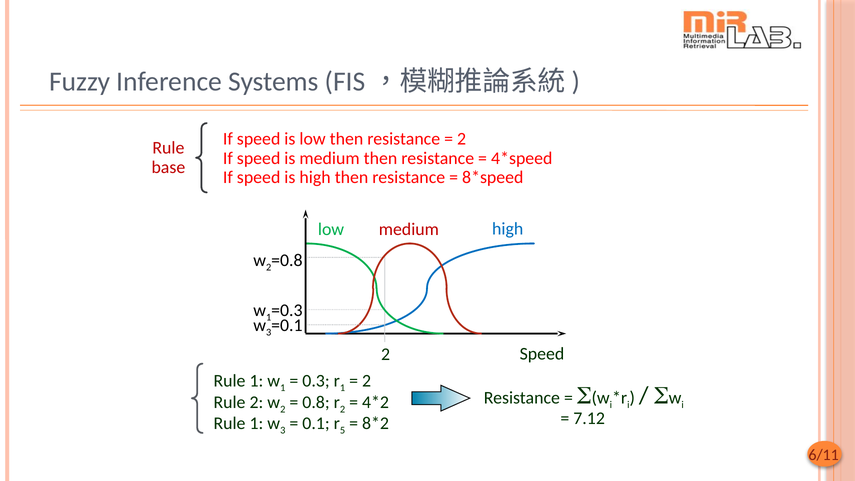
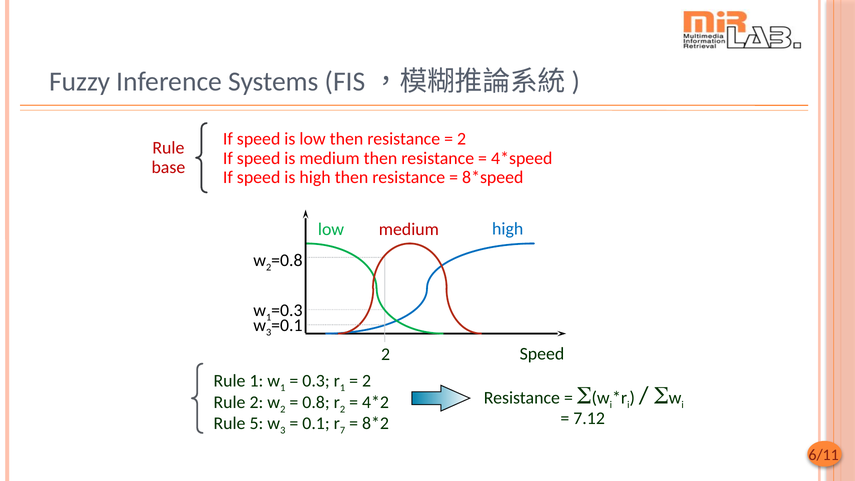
1 at (256, 423): 1 -> 5
5: 5 -> 7
